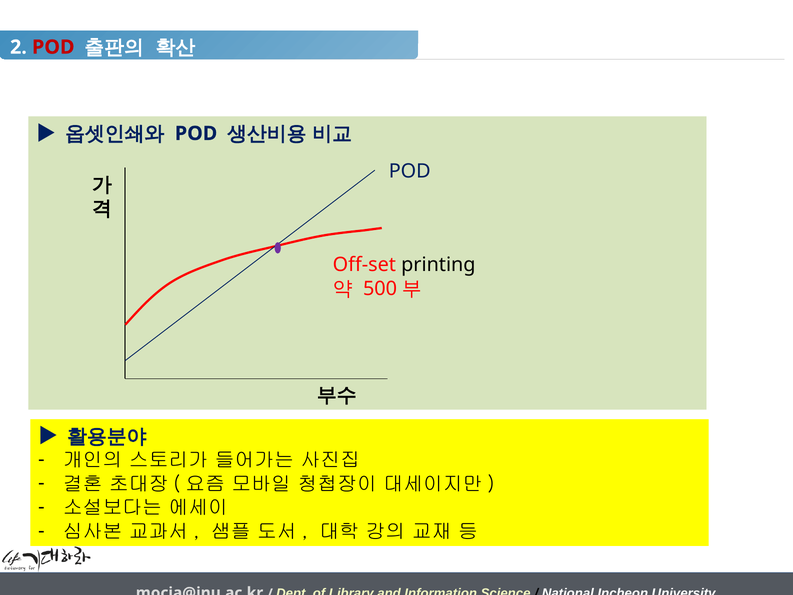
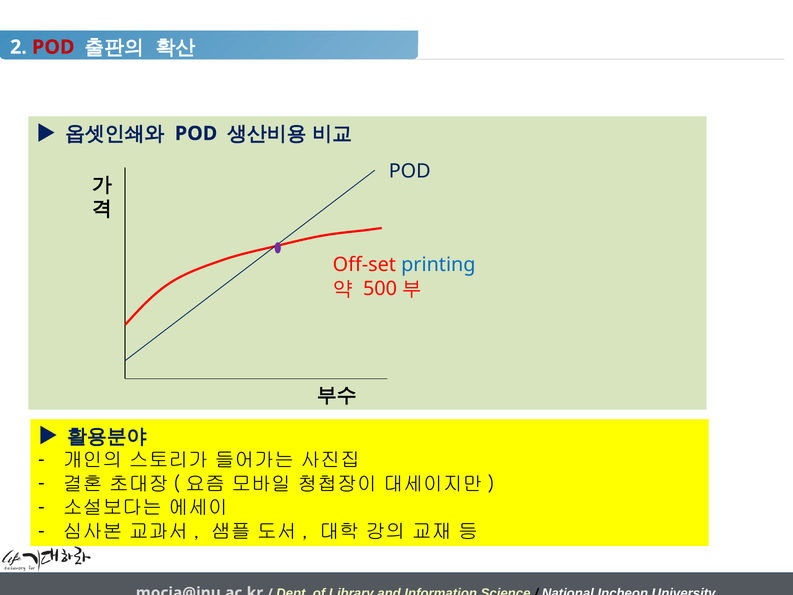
printing colour: black -> blue
